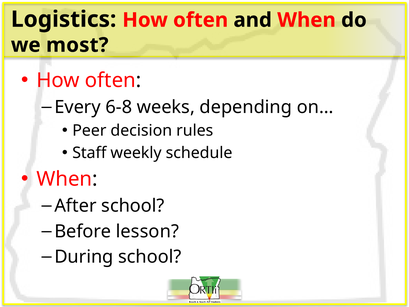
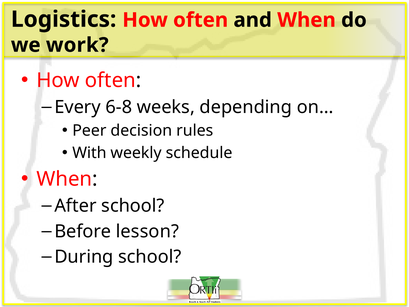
most: most -> work
Staff: Staff -> With
